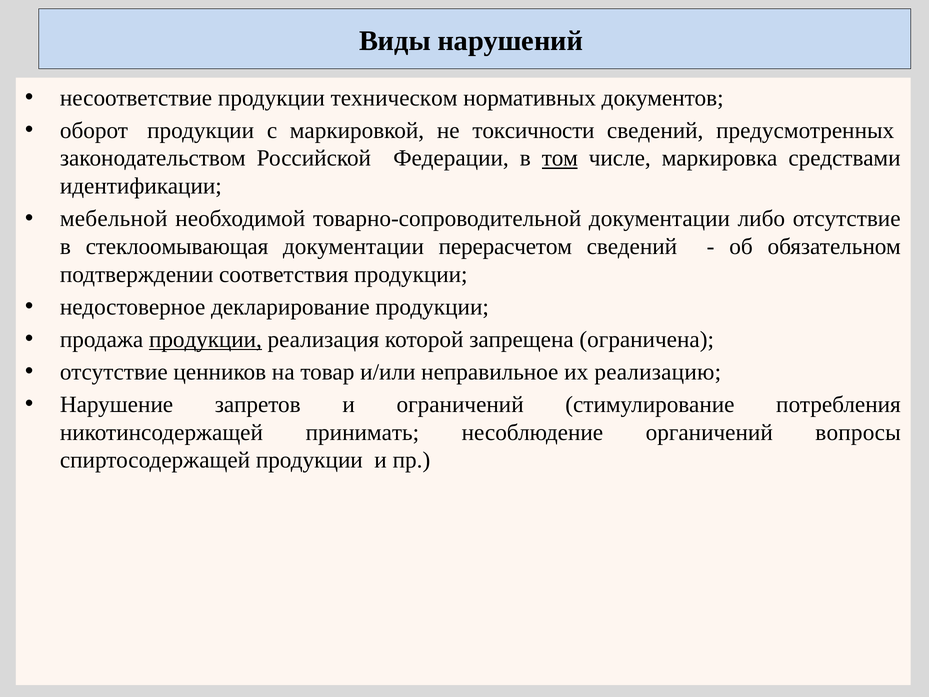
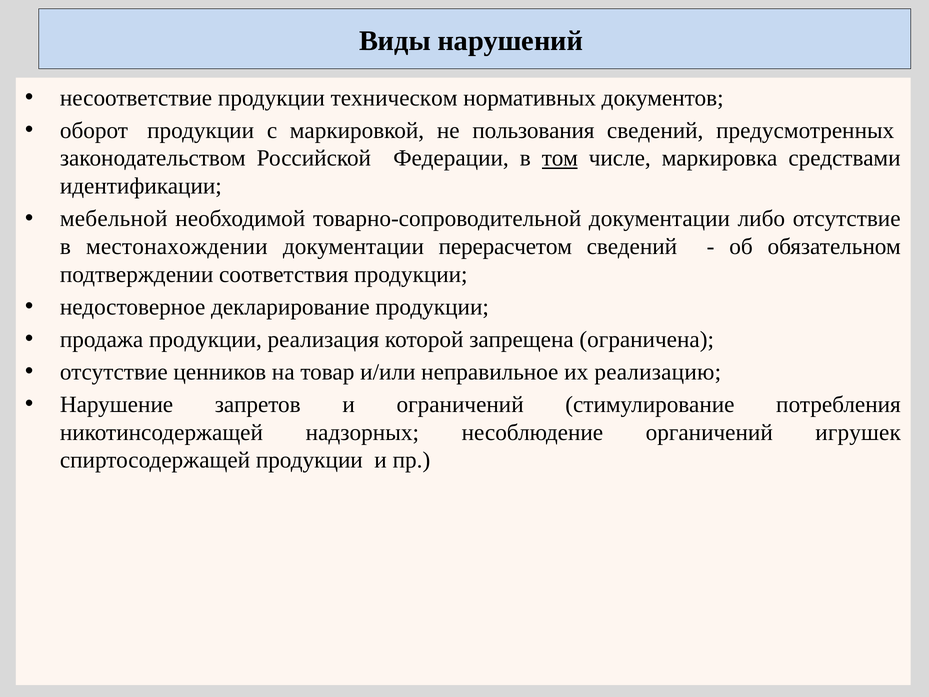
токсичности: токсичности -> пользования
стеклоомывающая: стеклоомывающая -> местонахождении
продукции at (205, 339) underline: present -> none
принимать: принимать -> надзорных
вопросы: вопросы -> игрушек
